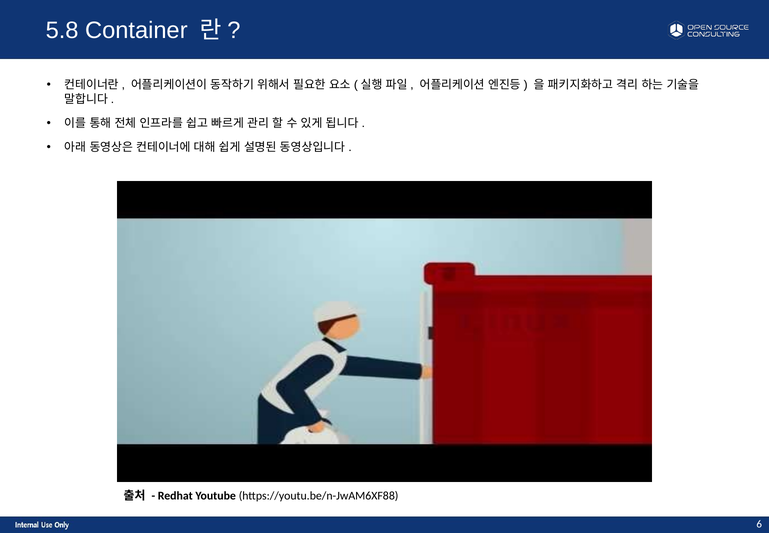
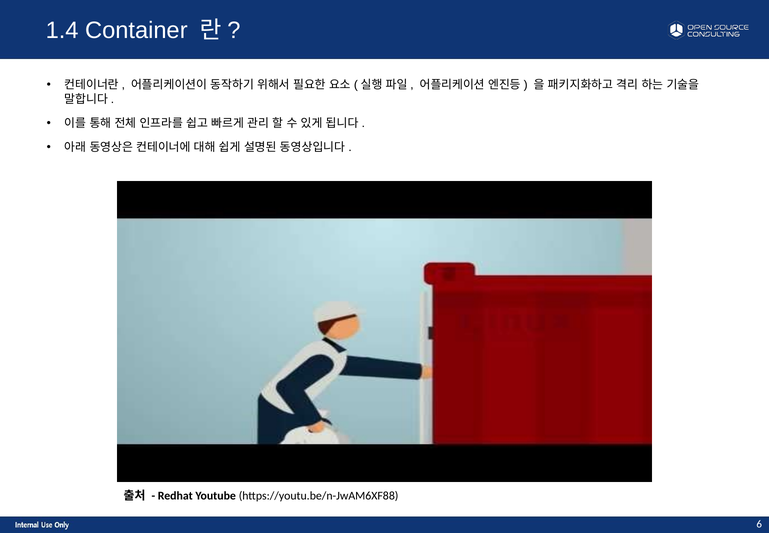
5.8: 5.8 -> 1.4
